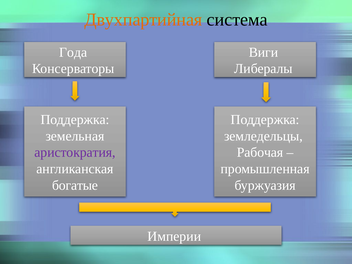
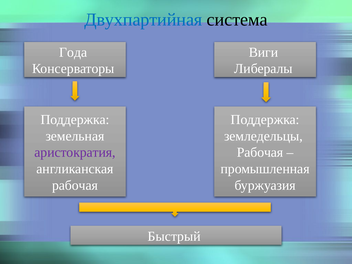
Двухпартийная colour: orange -> blue
богатые at (75, 185): богатые -> рабочая
Империи: Империи -> Быстрый
